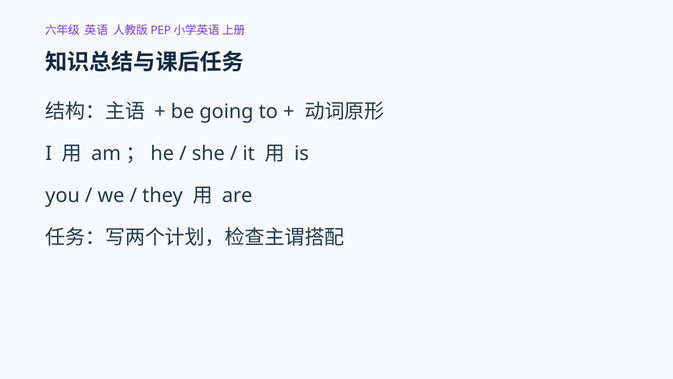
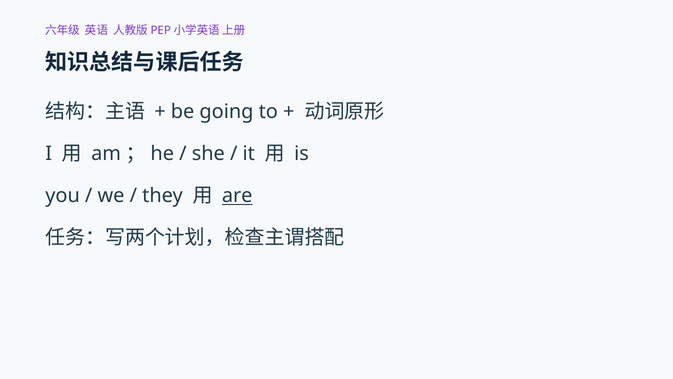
are underline: none -> present
